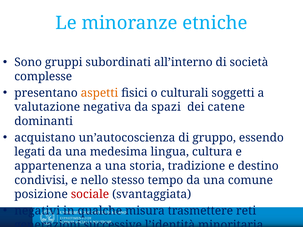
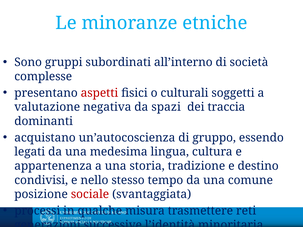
aspetti colour: orange -> red
catene: catene -> traccia
negativi: negativi -> processi
